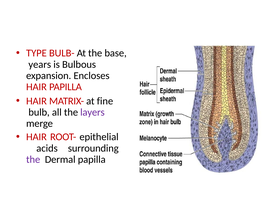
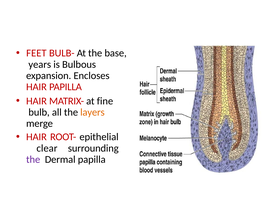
TYPE: TYPE -> FEET
layers colour: purple -> orange
acids: acids -> clear
